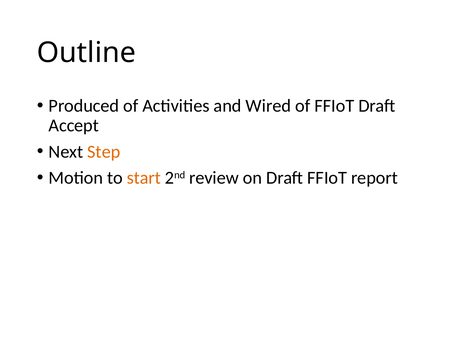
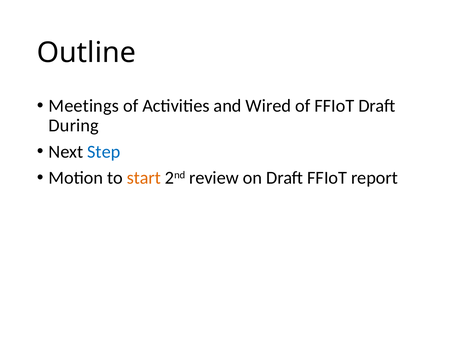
Produced: Produced -> Meetings
Accept: Accept -> During
Step colour: orange -> blue
